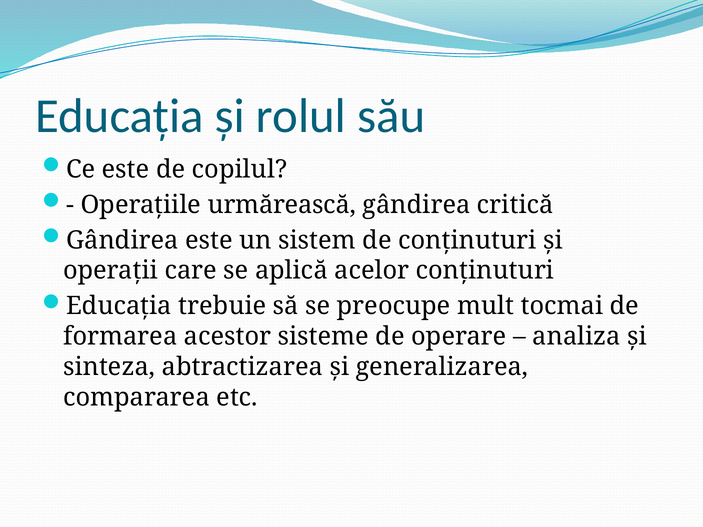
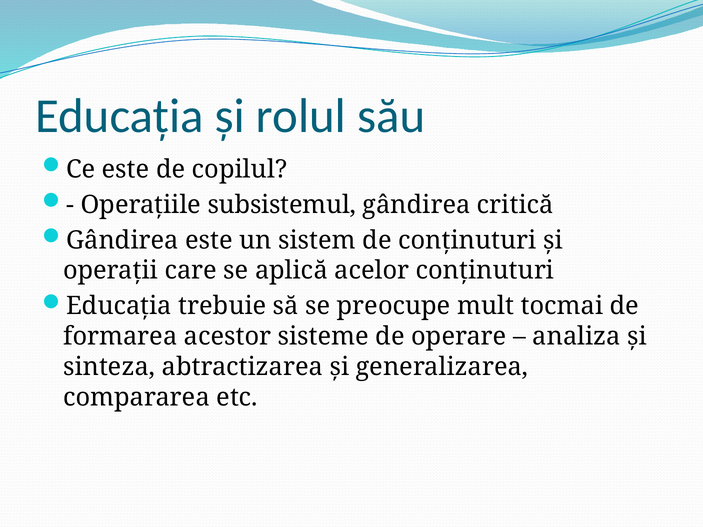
urmărească: urmărească -> subsistemul
